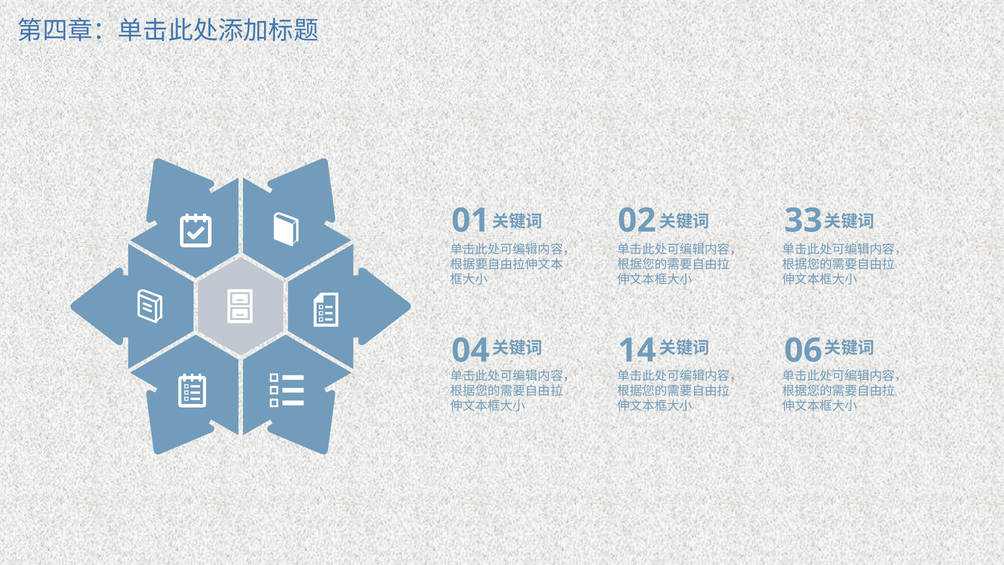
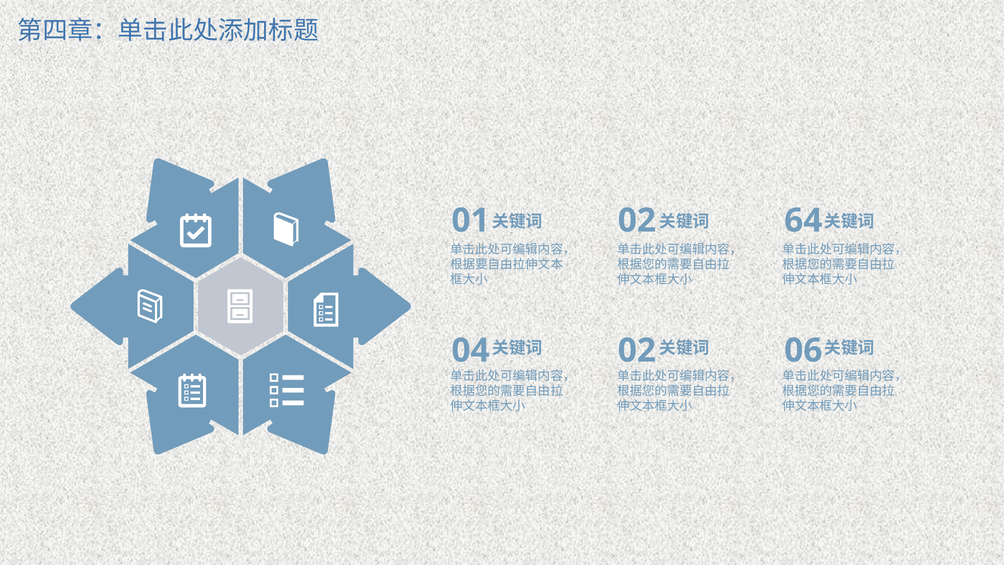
33: 33 -> 64
04 14: 14 -> 02
